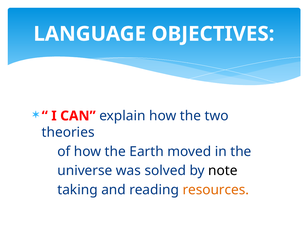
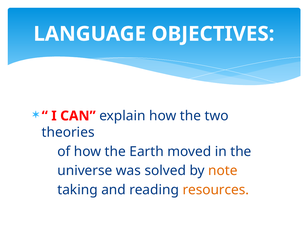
note colour: black -> orange
